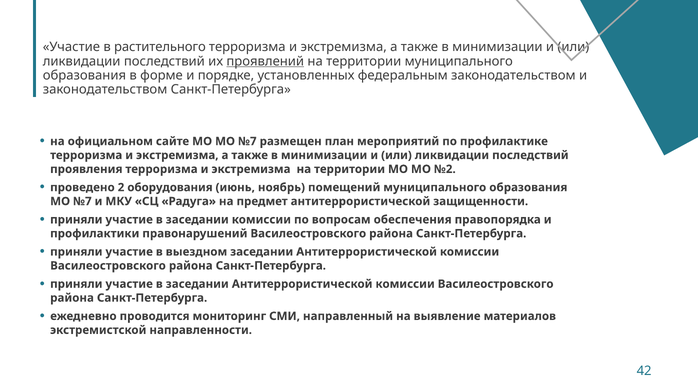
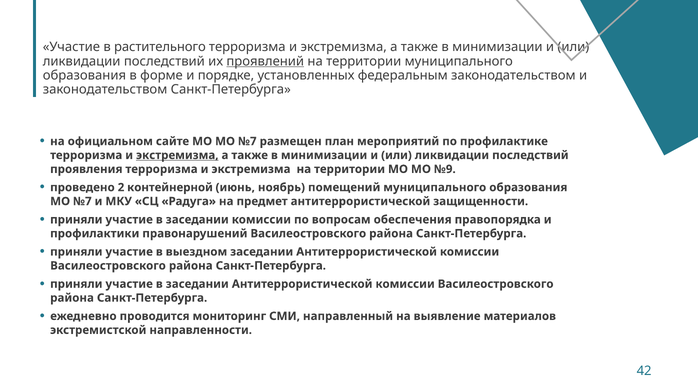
экстремизма at (177, 155) underline: none -> present
№2: №2 -> №9
оборудования: оборудования -> контейнерной
